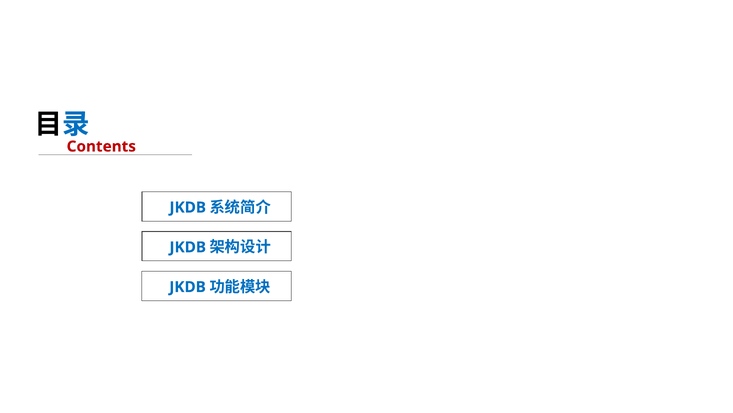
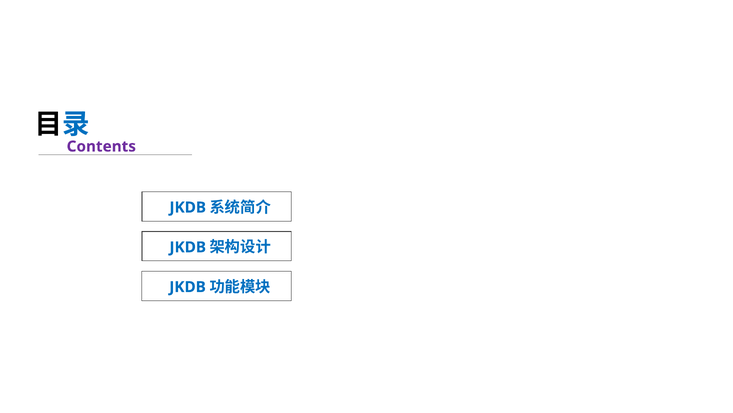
Contents colour: red -> purple
